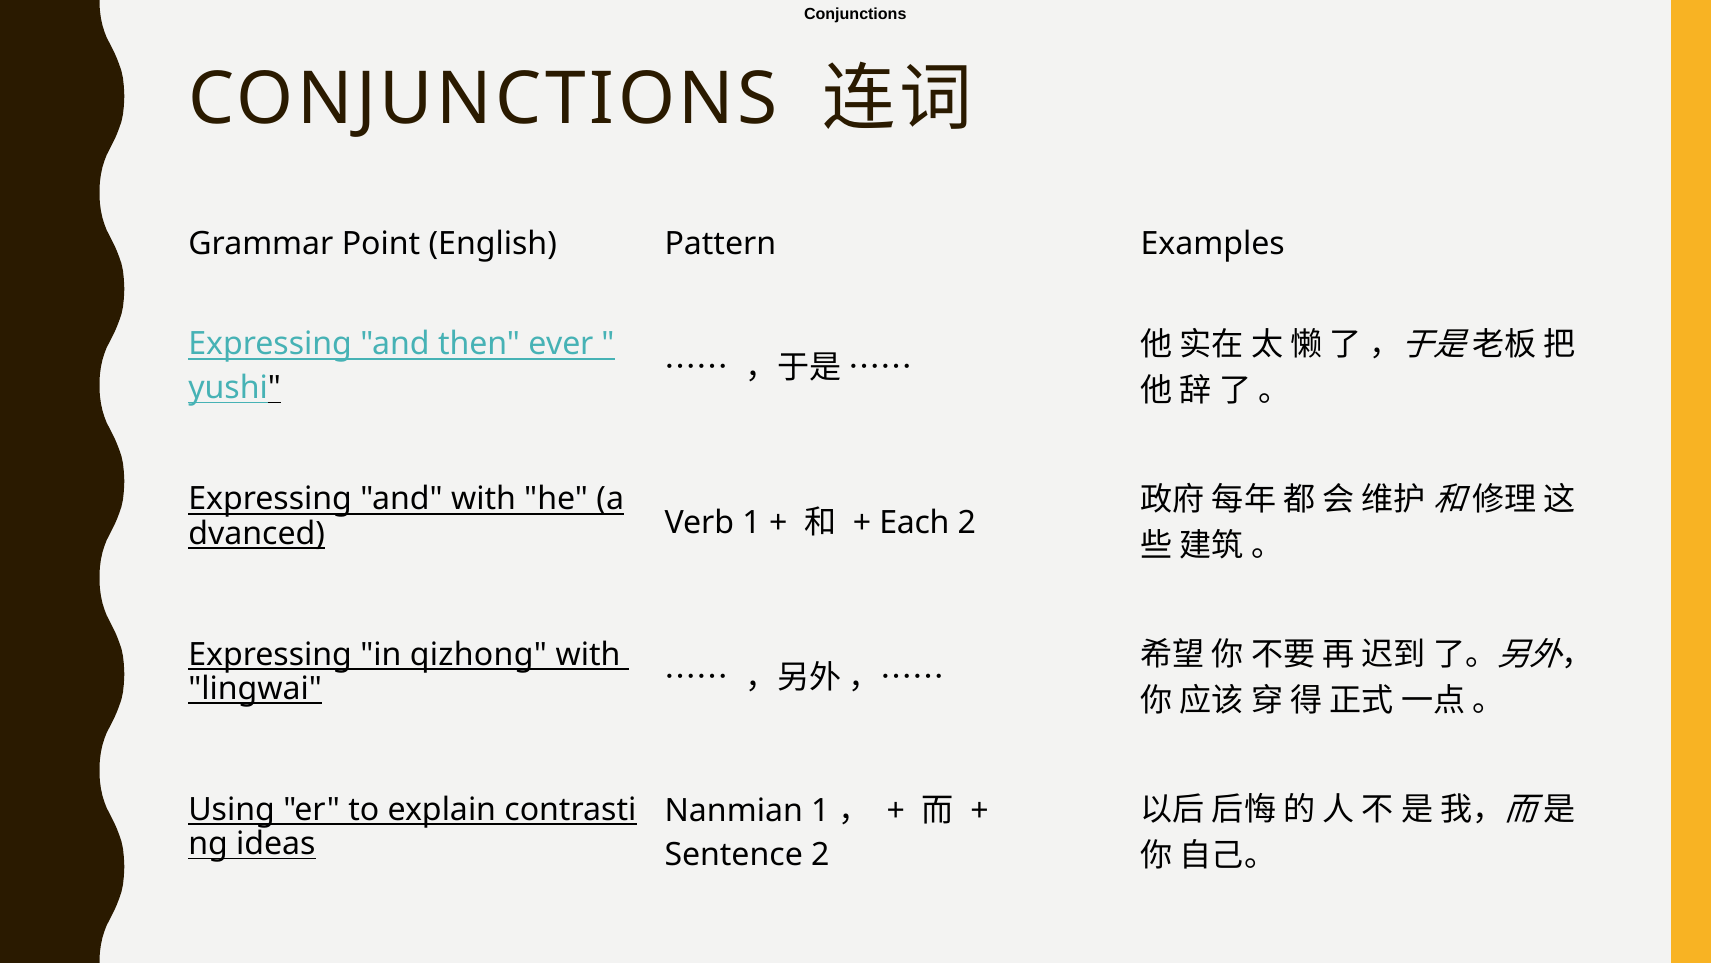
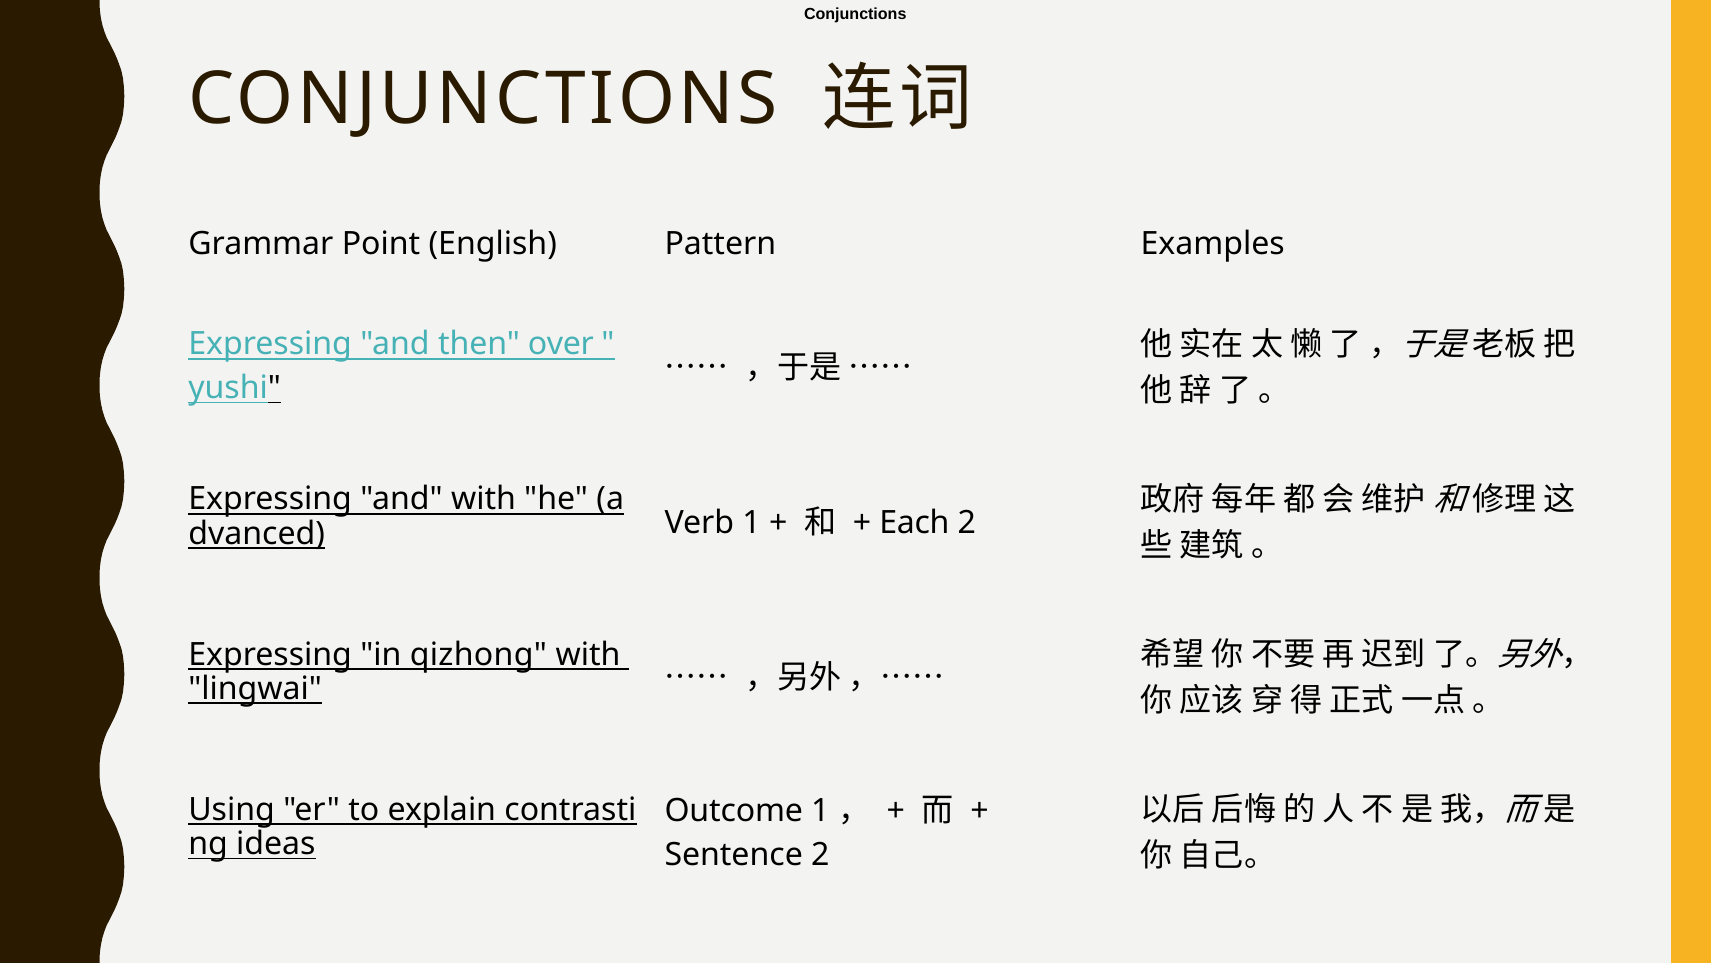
ever: ever -> over
Nanmian: Nanmian -> Outcome
